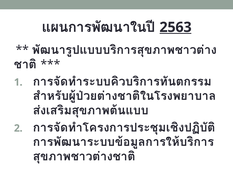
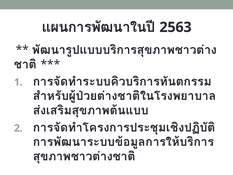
2563 underline: present -> none
